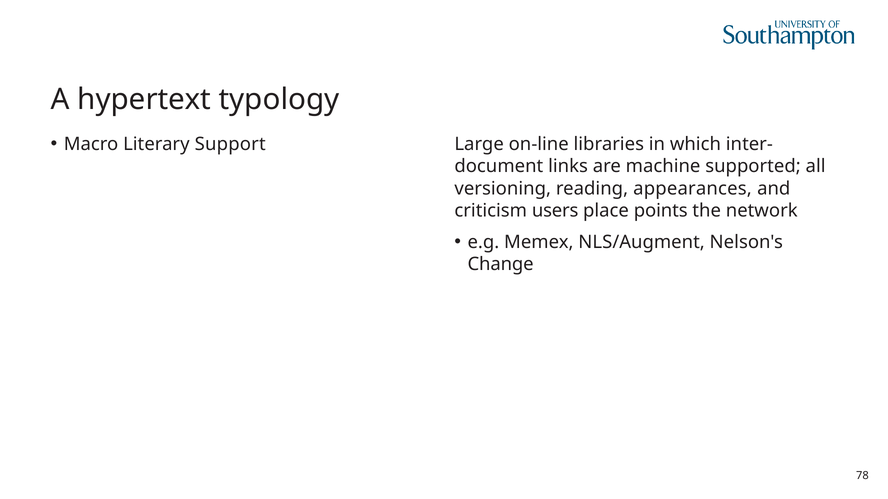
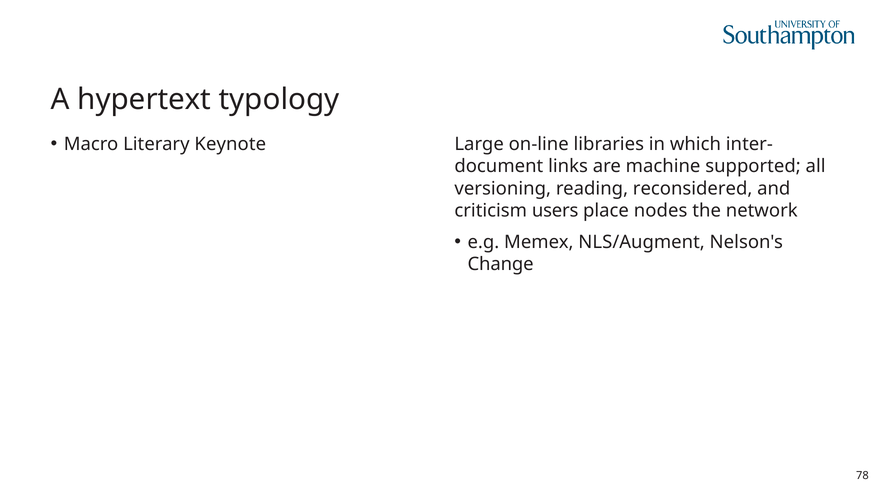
Support: Support -> Keynote
appearances: appearances -> reconsidered
points: points -> nodes
